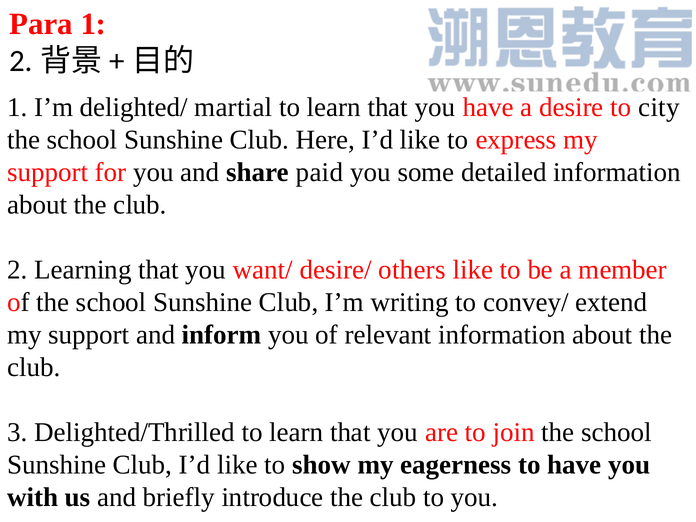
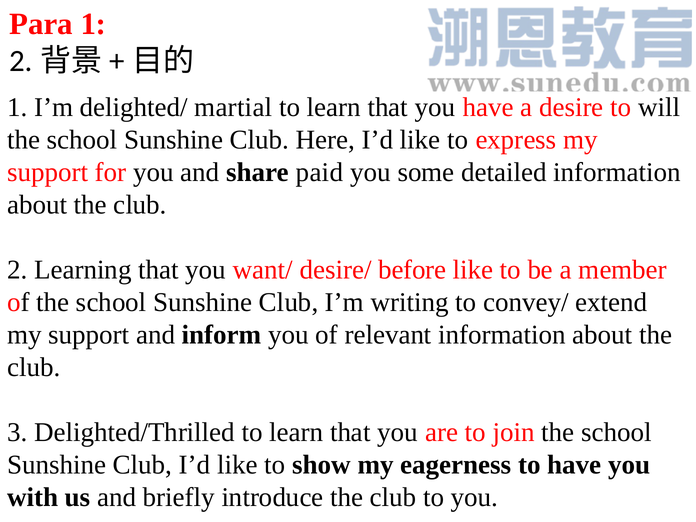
city: city -> will
others: others -> before
